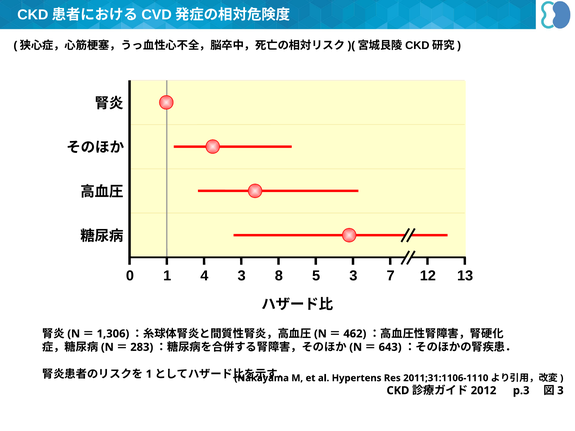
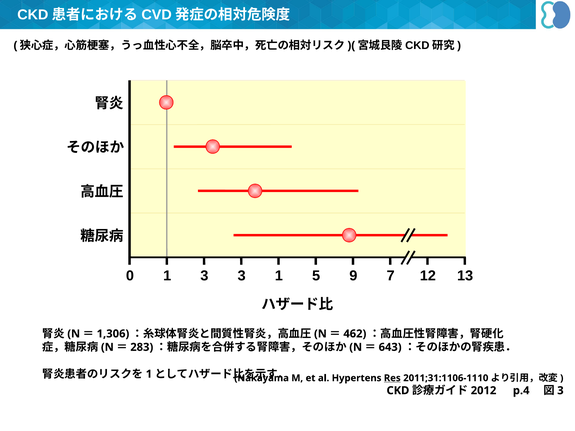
1 4: 4 -> 3
3 8: 8 -> 1
5 3: 3 -> 9
Res underline: none -> present
p.3: p.3 -> p.4
